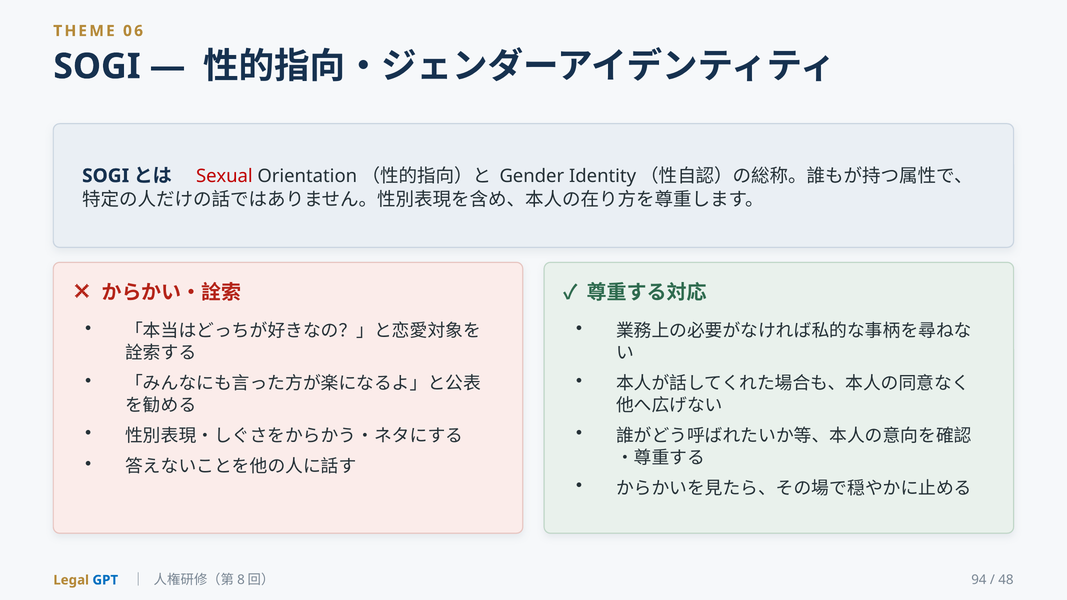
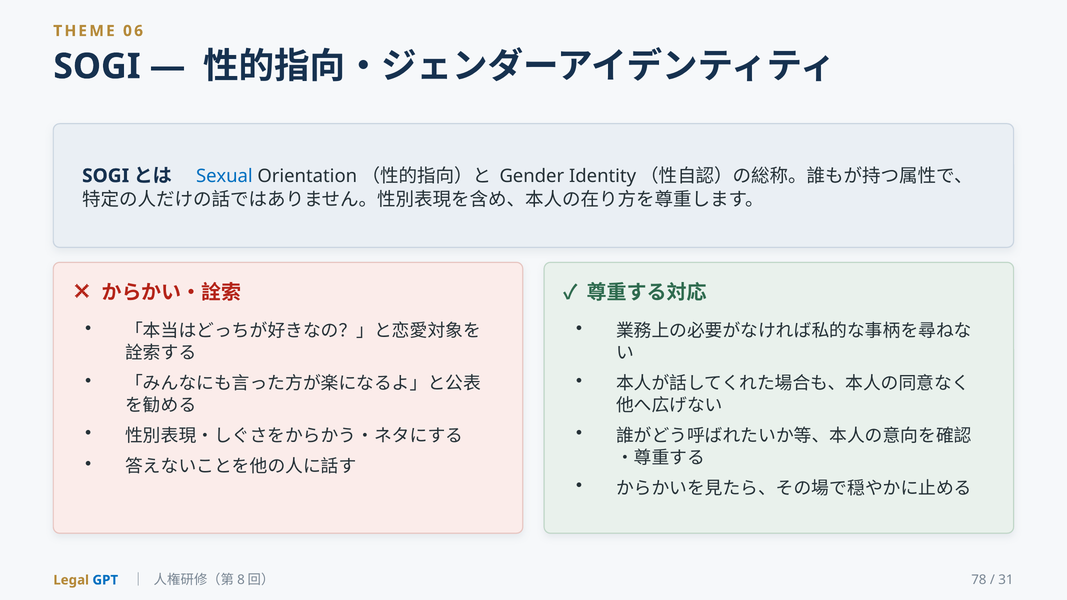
Sexual colour: red -> blue
94: 94 -> 78
48: 48 -> 31
